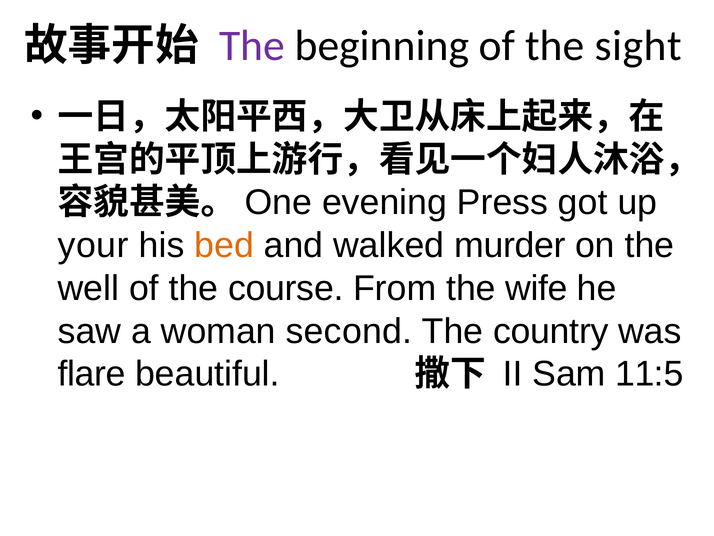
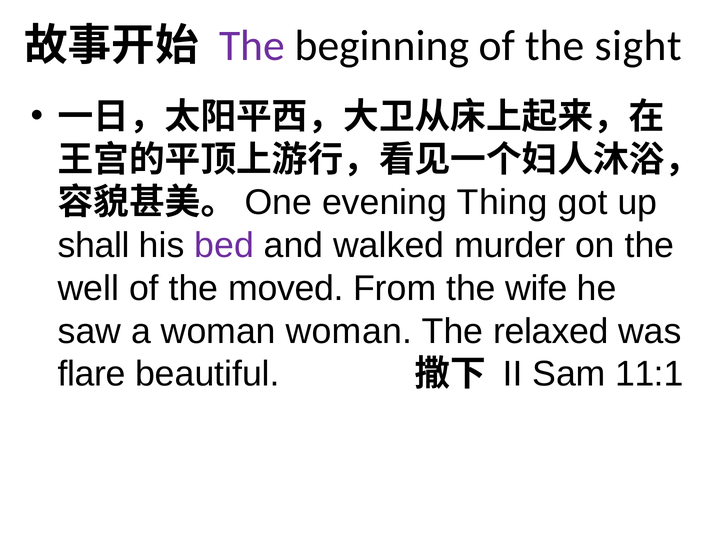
Press: Press -> Thing
your: your -> shall
bed colour: orange -> purple
course: course -> moved
woman second: second -> woman
country: country -> relaxed
11:5: 11:5 -> 11:1
